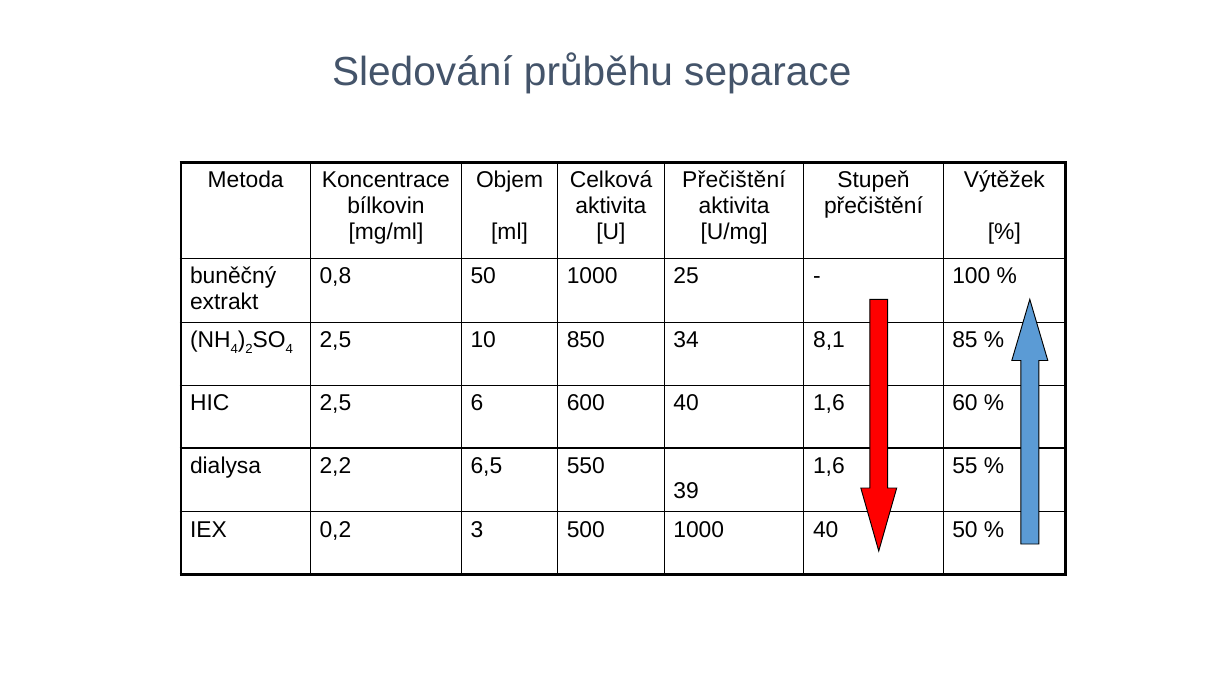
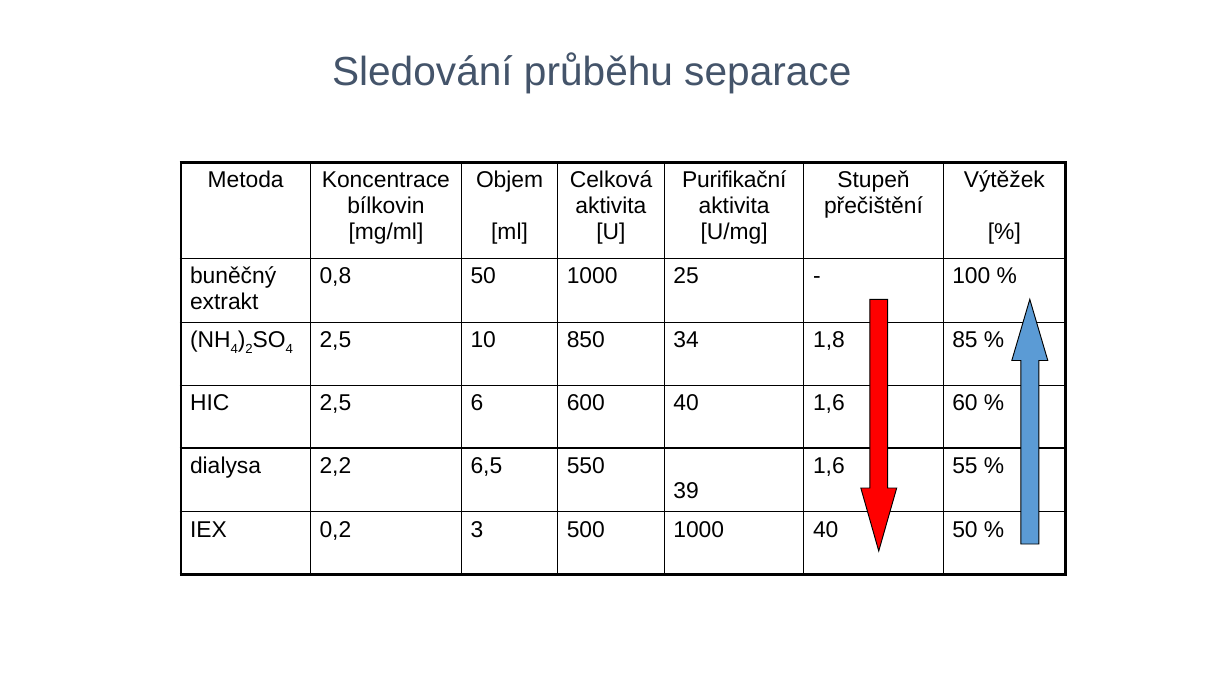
Přečištění at (734, 180): Přečištění -> Purifikační
8,1: 8,1 -> 1,8
